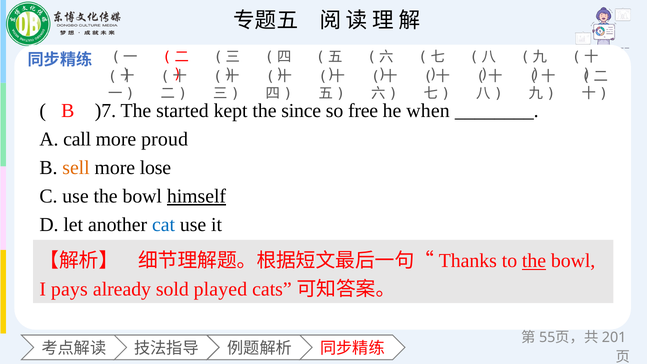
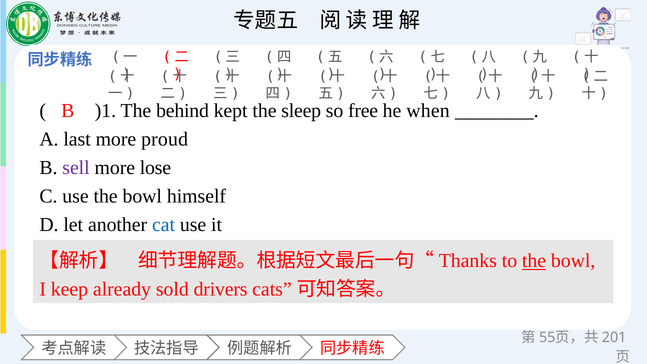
)7: )7 -> )1
started: started -> behind
since: since -> sleep
call: call -> last
sell colour: orange -> purple
himself underline: present -> none
pays: pays -> keep
played: played -> drivers
